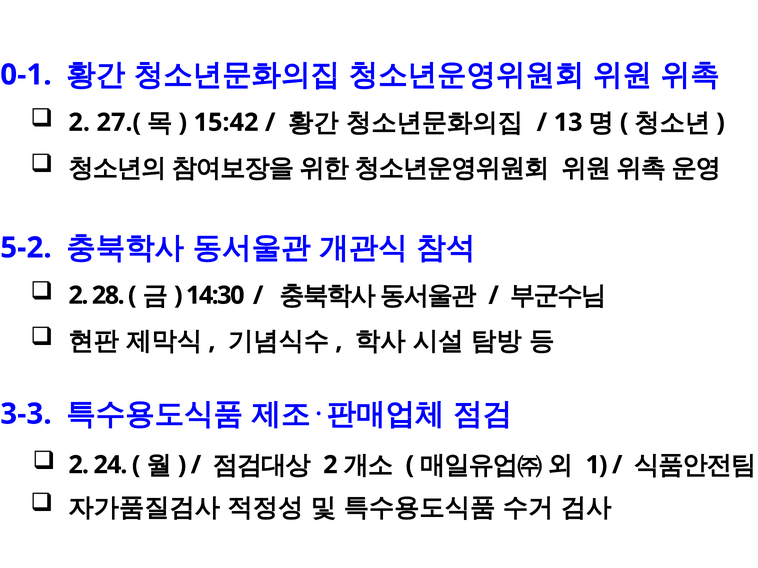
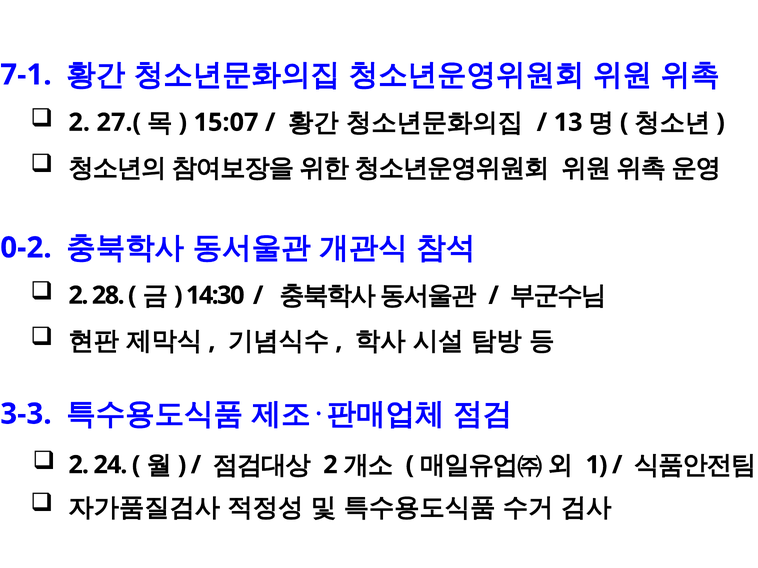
0-1: 0-1 -> 7-1
15:42: 15:42 -> 15:07
5-2: 5-2 -> 0-2
